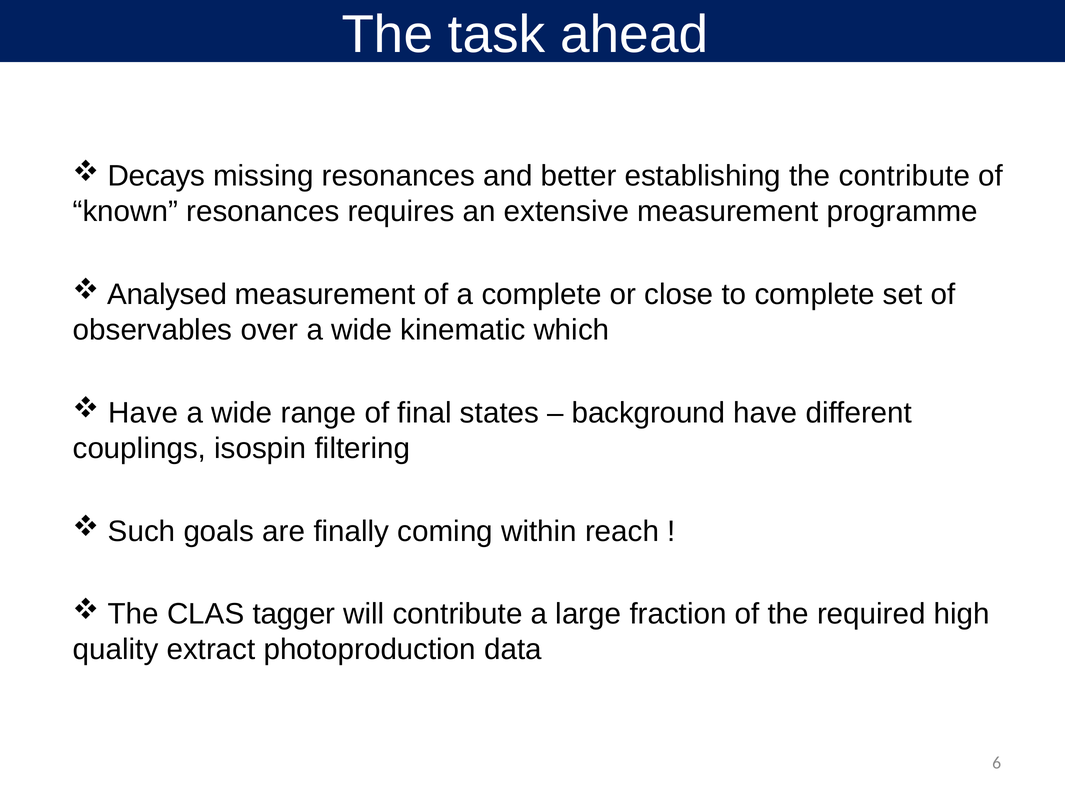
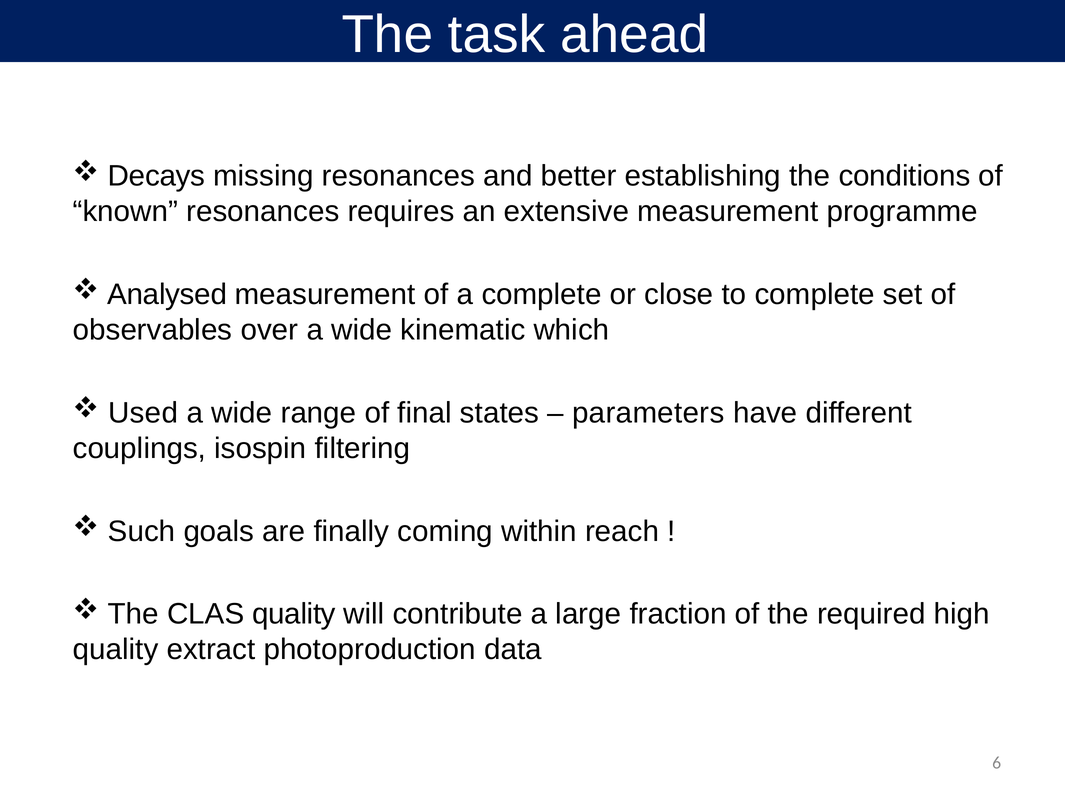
the contribute: contribute -> conditions
Have at (143, 413): Have -> Used
background: background -> parameters
CLAS tagger: tagger -> quality
